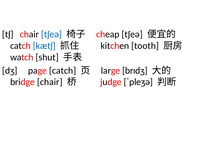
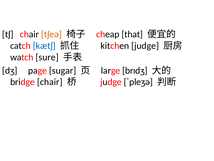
tʃeə at (51, 34) colour: blue -> orange
cheap tʃeə: tʃeə -> that
kitchen tooth: tooth -> judge
shut: shut -> sure
page catch: catch -> sugar
